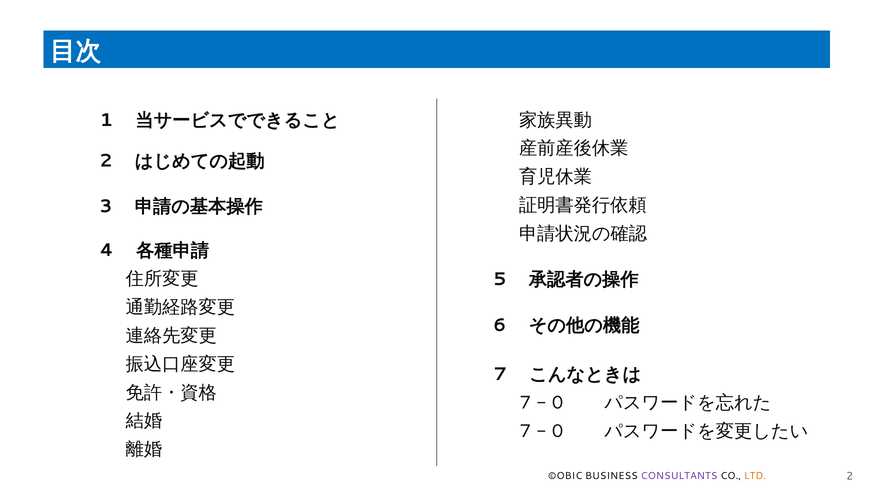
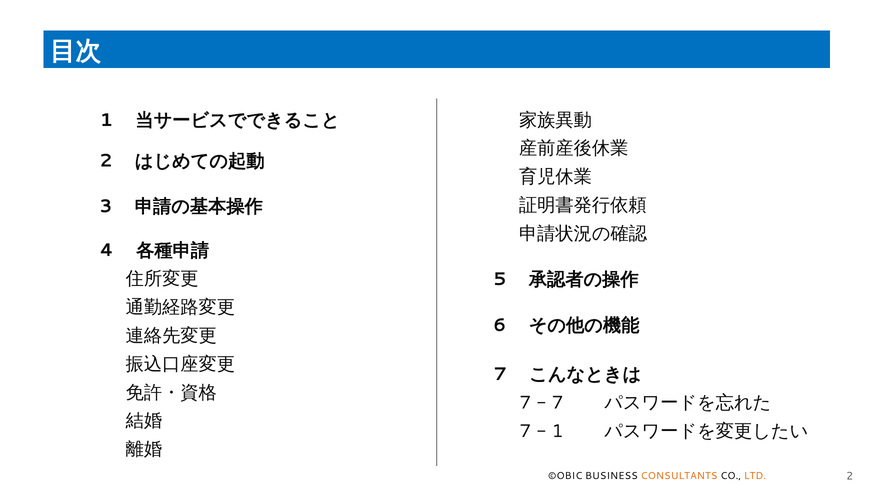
0 at (558, 402): 0 -> 7
0 at (558, 431): 0 -> 1
CONSULTANTS colour: purple -> orange
